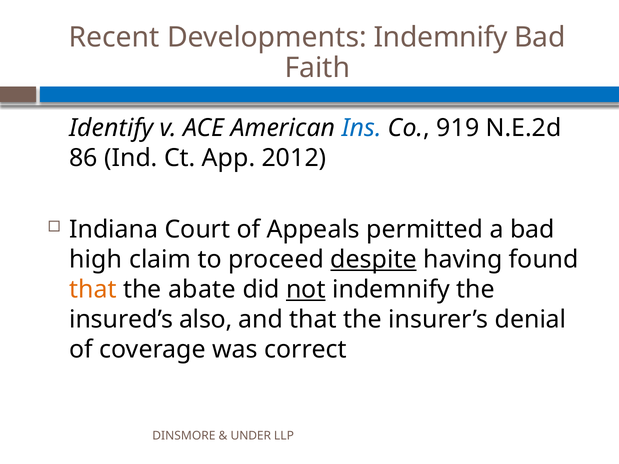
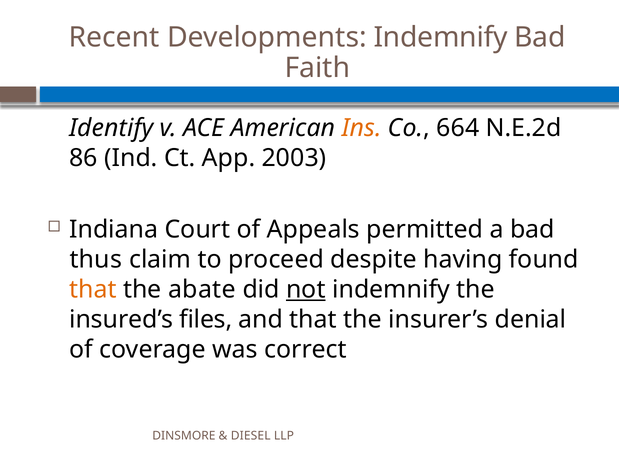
Ins colour: blue -> orange
919: 919 -> 664
2012: 2012 -> 2003
high: high -> thus
despite underline: present -> none
also: also -> files
UNDER: UNDER -> DIESEL
